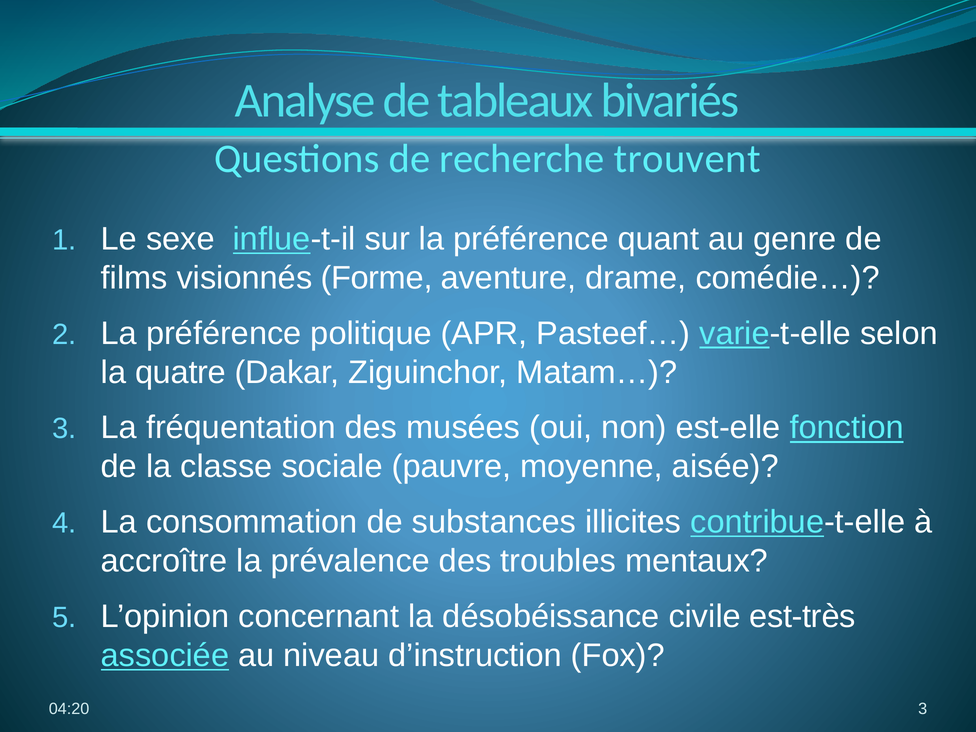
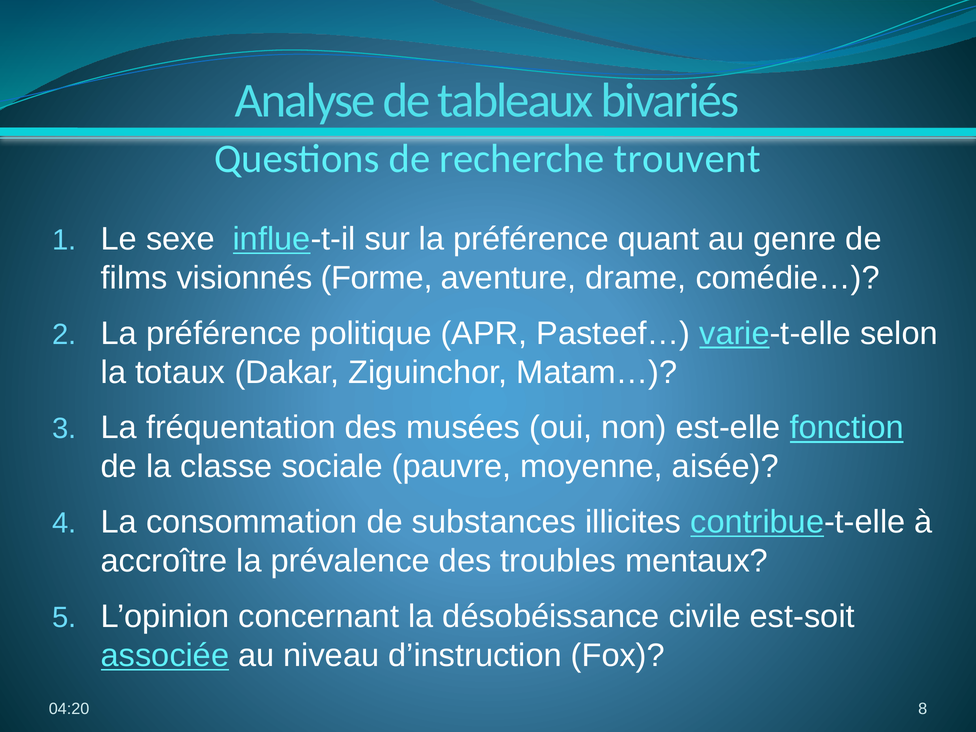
quatre: quatre -> totaux
est-très: est-très -> est-soit
3 at (923, 709): 3 -> 8
